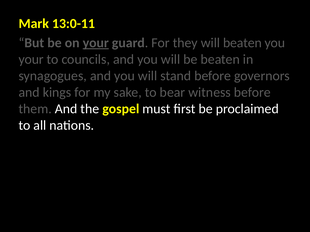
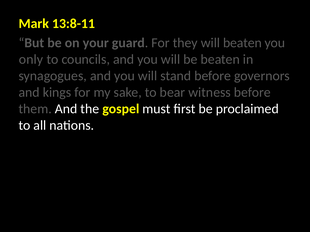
13:0-11: 13:0-11 -> 13:8-11
your at (96, 43) underline: present -> none
your at (31, 59): your -> only
